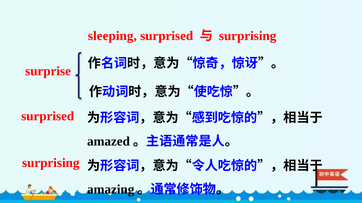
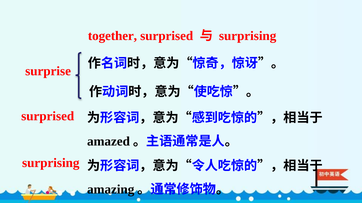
sleeping: sleeping -> together
